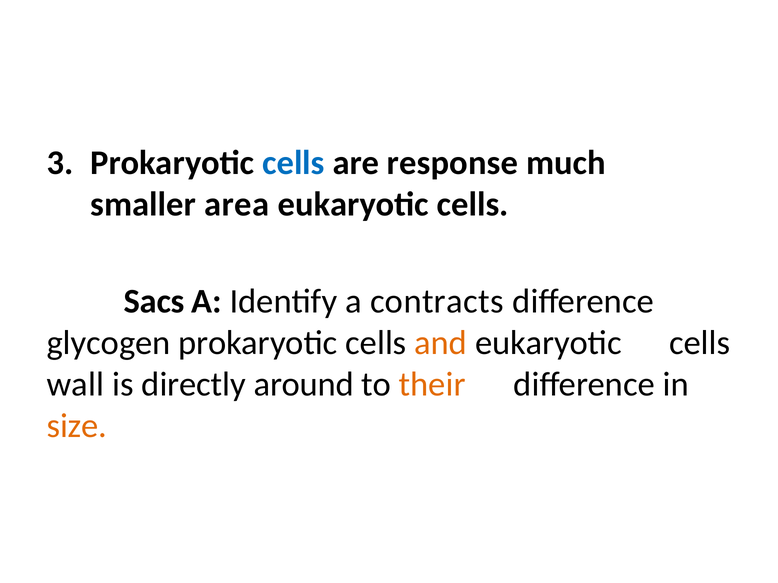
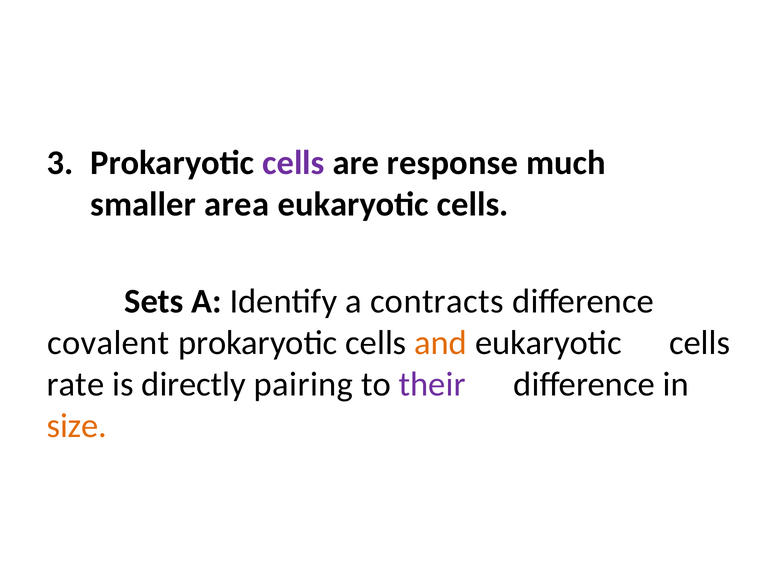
cells at (293, 163) colour: blue -> purple
Sacs: Sacs -> Sets
glycogen: glycogen -> covalent
wall: wall -> rate
around: around -> pairing
their colour: orange -> purple
